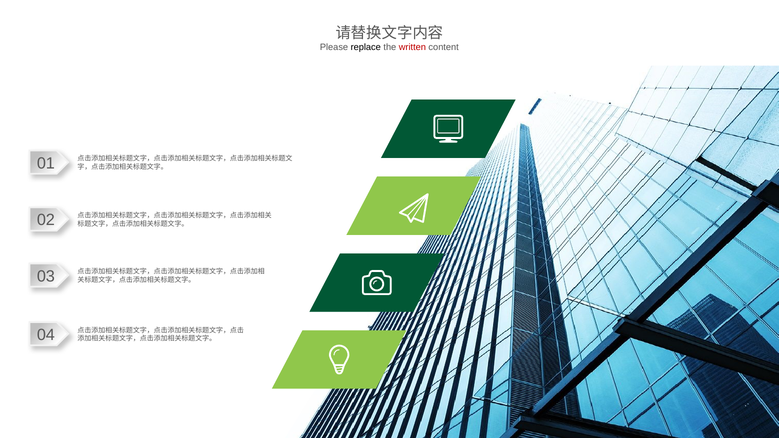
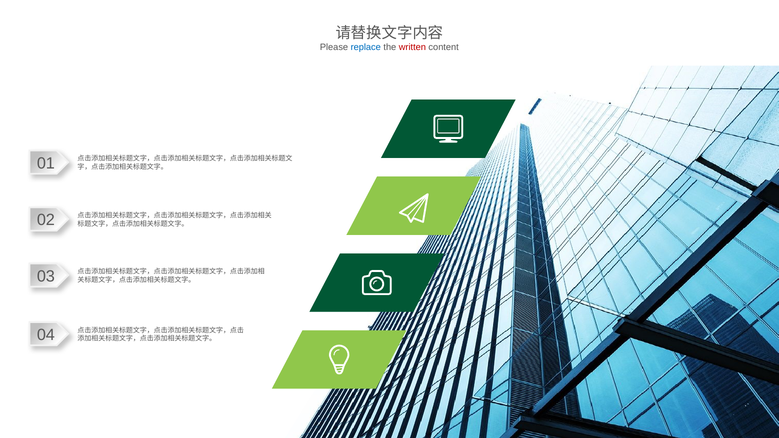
replace colour: black -> blue
